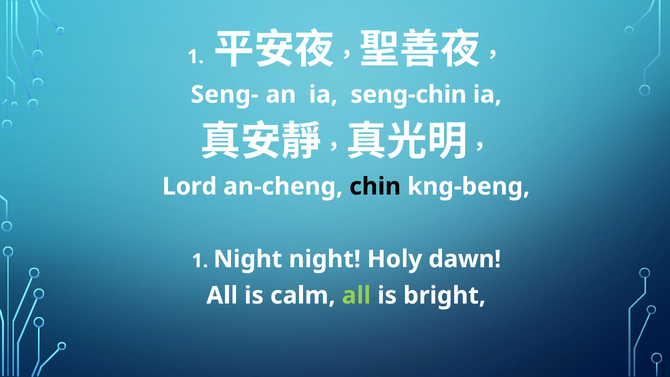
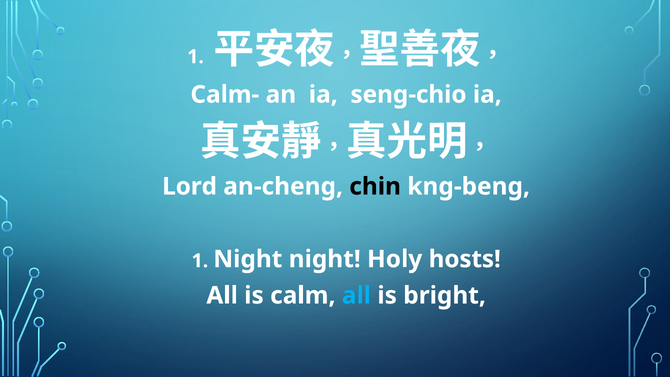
Seng-: Seng- -> Calm-
seng-chin: seng-chin -> seng-chio
dawn: dawn -> hosts
all at (356, 295) colour: light green -> light blue
